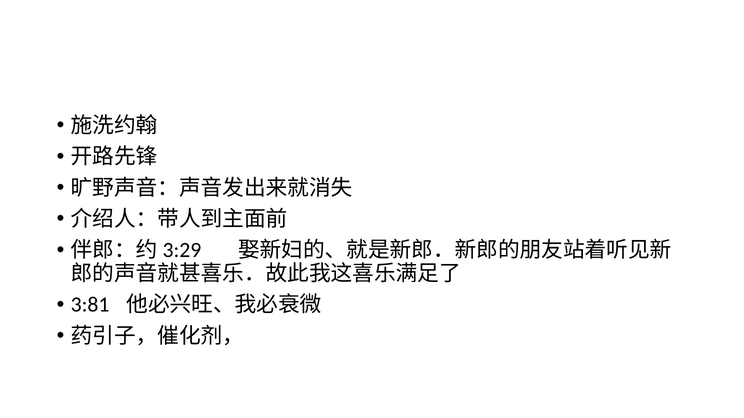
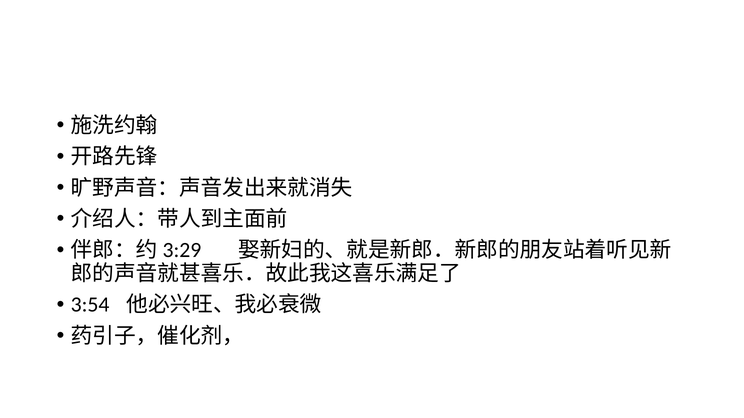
3:81: 3:81 -> 3:54
